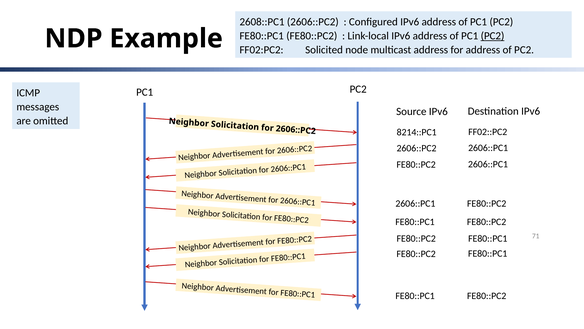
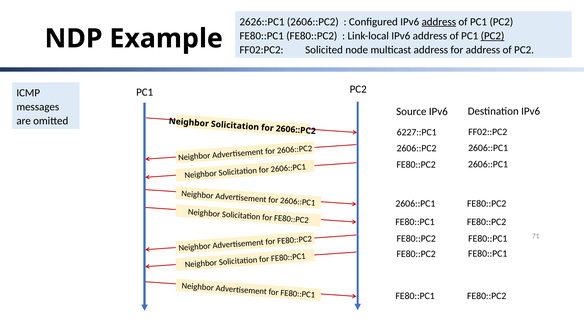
2608::PC1: 2608::PC1 -> 2626::PC1
address at (439, 22) underline: none -> present
8214::PC1: 8214::PC1 -> 6227::PC1
